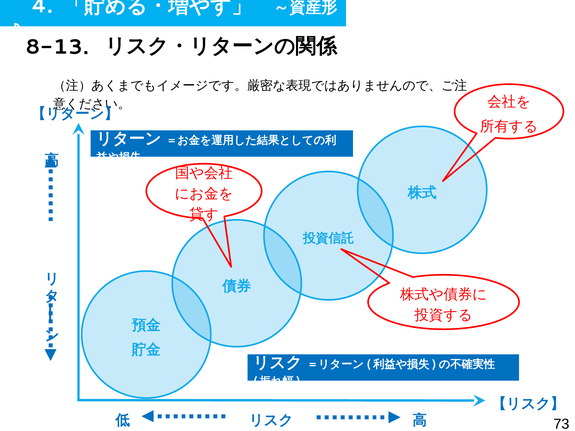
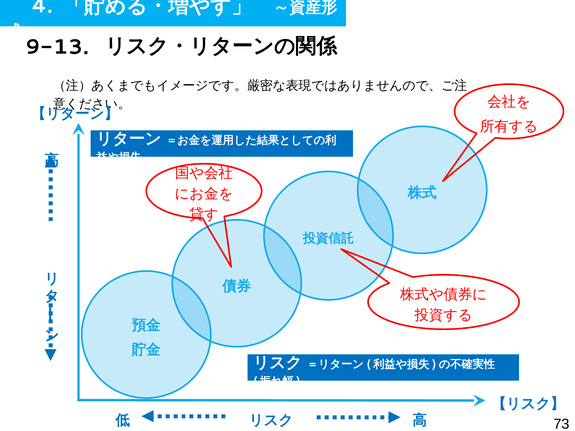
8-13: 8-13 -> 9-13
